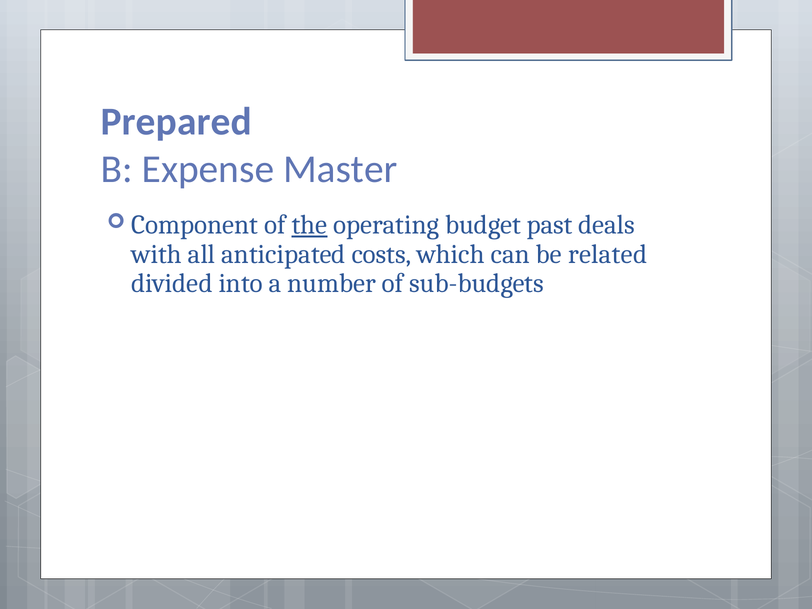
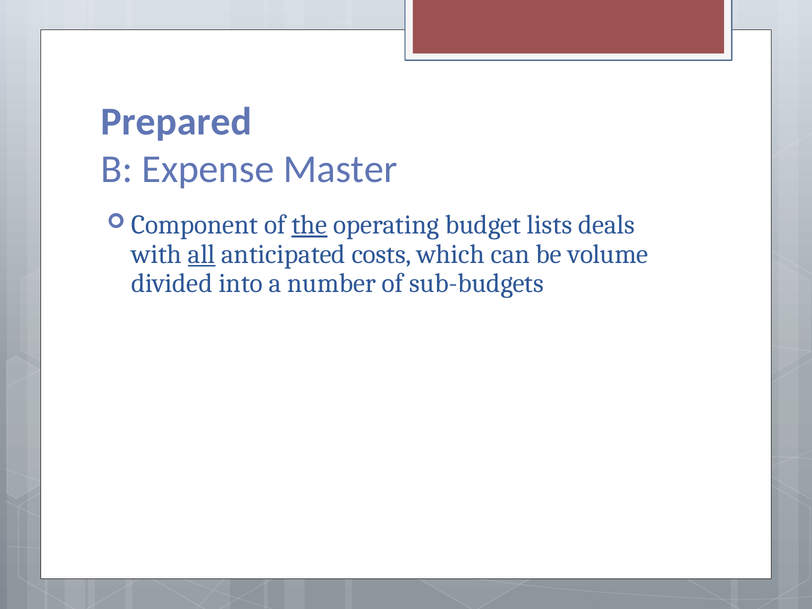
past: past -> lists
all underline: none -> present
related: related -> volume
